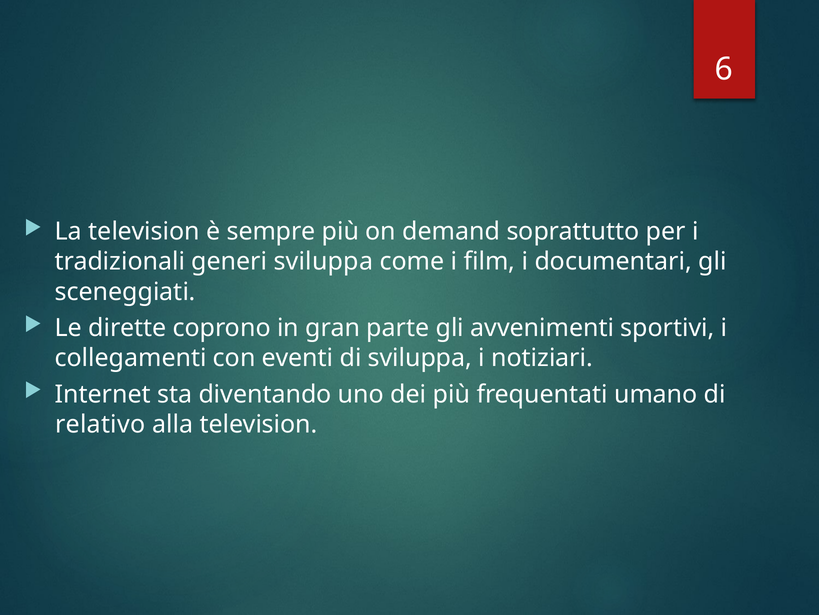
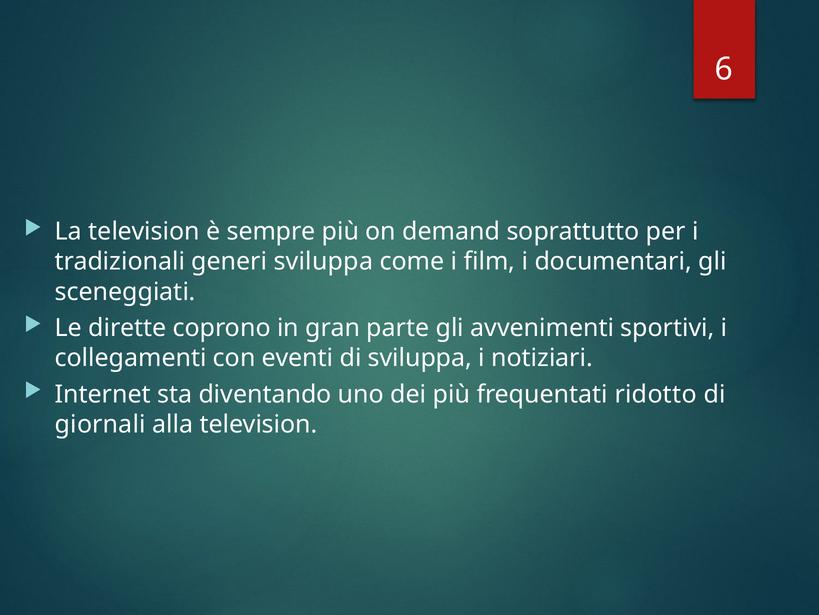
umano: umano -> ridotto
relativo: relativo -> giornali
